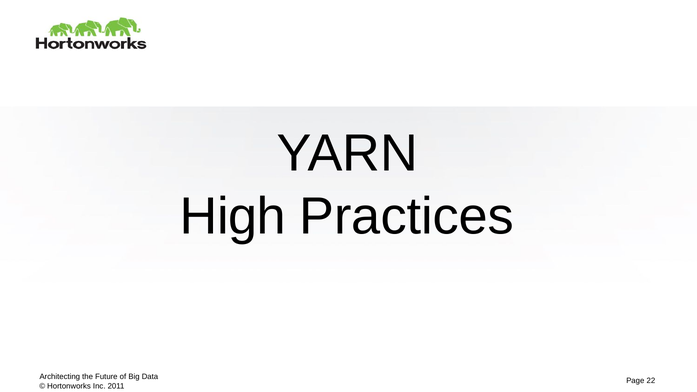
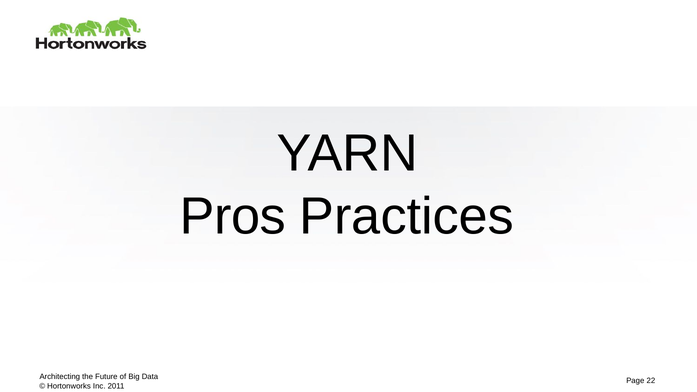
High: High -> Pros
